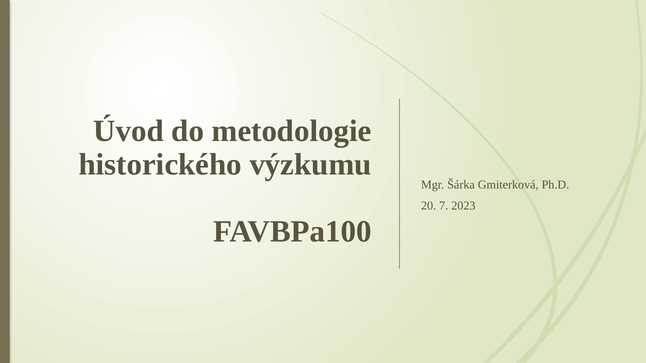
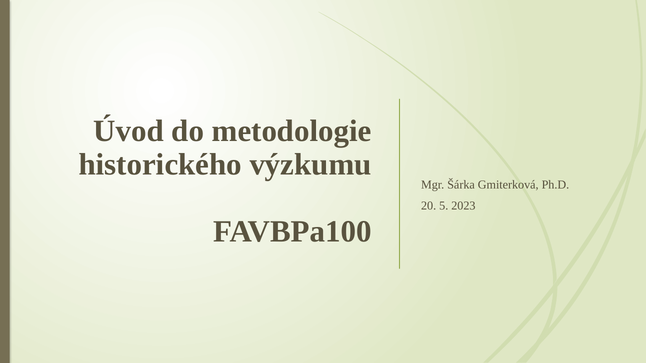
7: 7 -> 5
